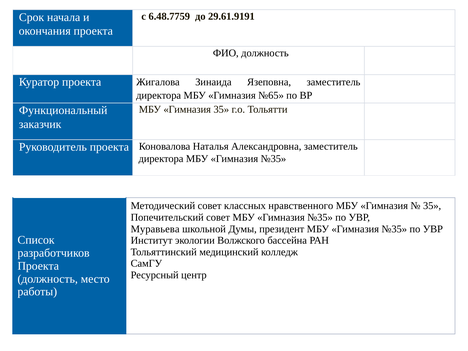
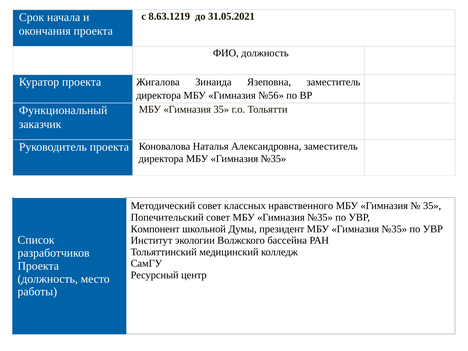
6.48.7759: 6.48.7759 -> 8.63.1219
29.61.9191: 29.61.9191 -> 31.05.2021
№65: №65 -> №56
Муравьева: Муравьева -> Компонент
